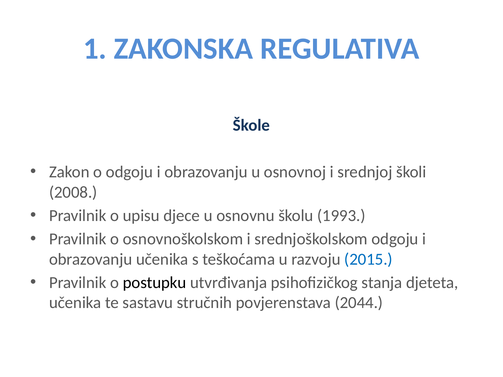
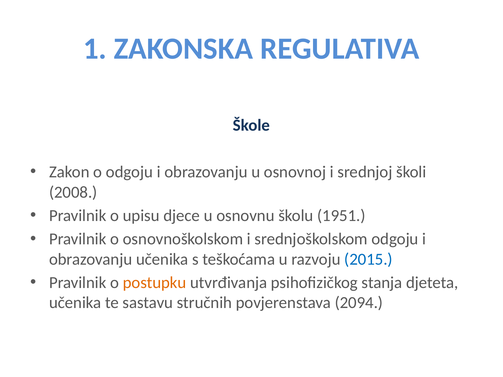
1993: 1993 -> 1951
postupku colour: black -> orange
2044: 2044 -> 2094
